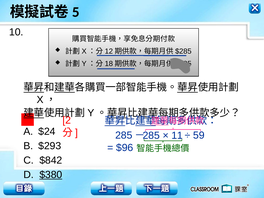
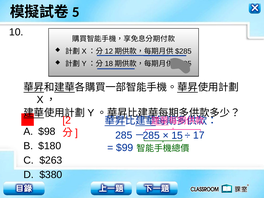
$24: $24 -> $98
11: 11 -> 15
59: 59 -> 17
$293: $293 -> $180
$96: $96 -> $99
$842: $842 -> $263
$380 underline: present -> none
